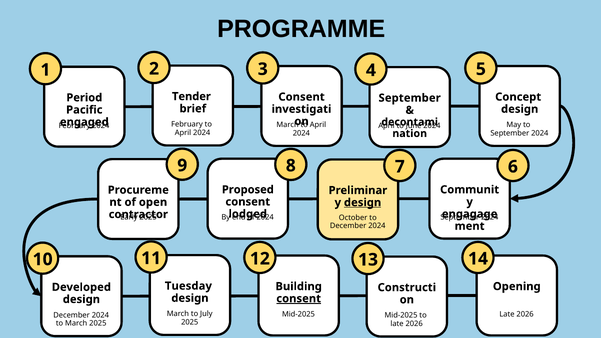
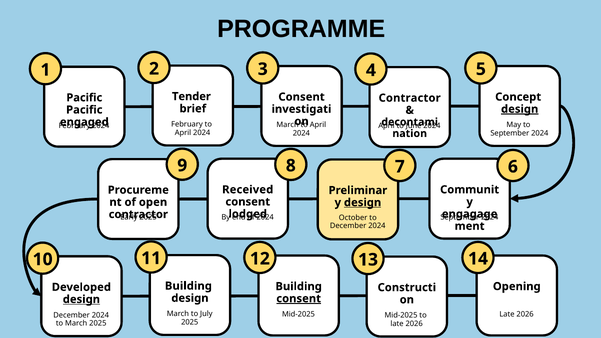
Period at (84, 98): Period -> Pacific
September at (410, 98): September -> Contractor
design at (520, 109) underline: none -> present
Proposed: Proposed -> Received
Tuesday at (188, 286): Tuesday -> Building
design at (81, 299) underline: none -> present
